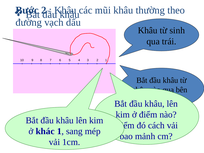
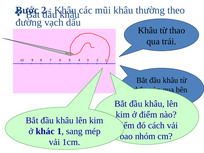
sinh: sinh -> thao
mảnh: mảnh -> nhóm
